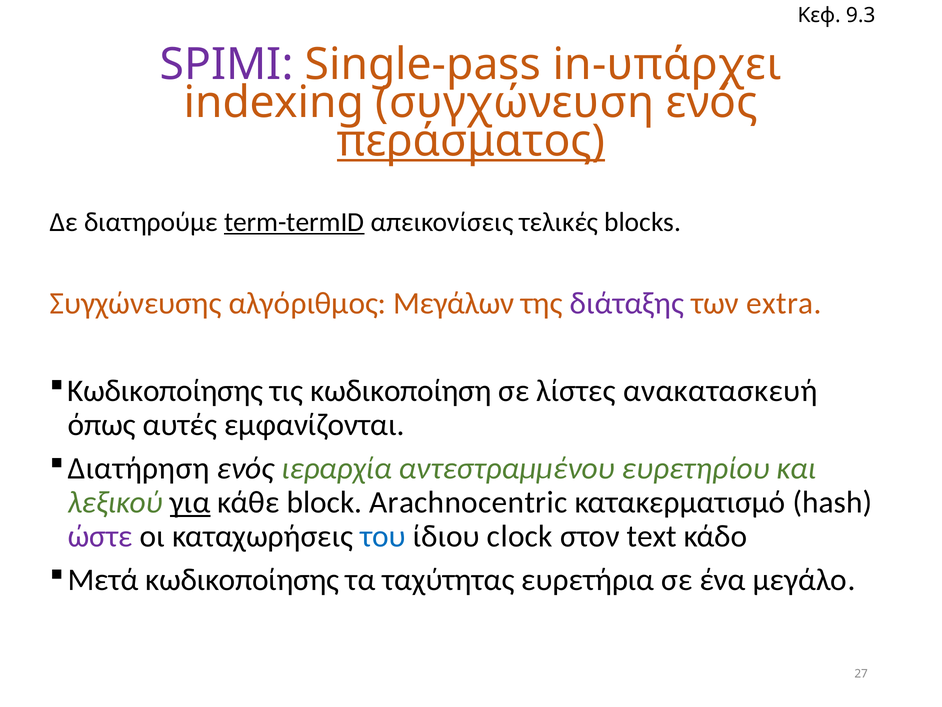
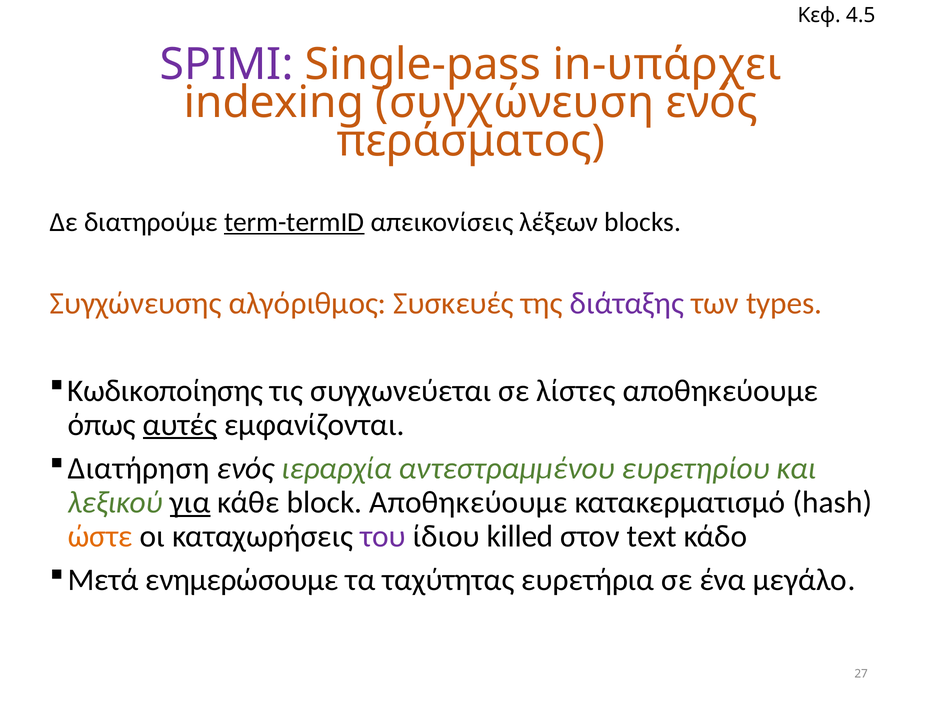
9.3: 9.3 -> 4.5
περάσματος underline: present -> none
τελικές: τελικές -> λέξεων
Μεγάλων: Μεγάλων -> Συσκευές
extra: extra -> types
κωδικοποίηση: κωδικοποίηση -> συγχωνεύεται
λίστες ανακατασκευή: ανακατασκευή -> αποθηκεύουμε
αυτές underline: none -> present
block Arachnocentric: Arachnocentric -> Αποθηκεύουμε
ώστε colour: purple -> orange
του colour: blue -> purple
clock: clock -> killed
Μετά κωδικοποίησης: κωδικοποίησης -> ενημερώσουμε
